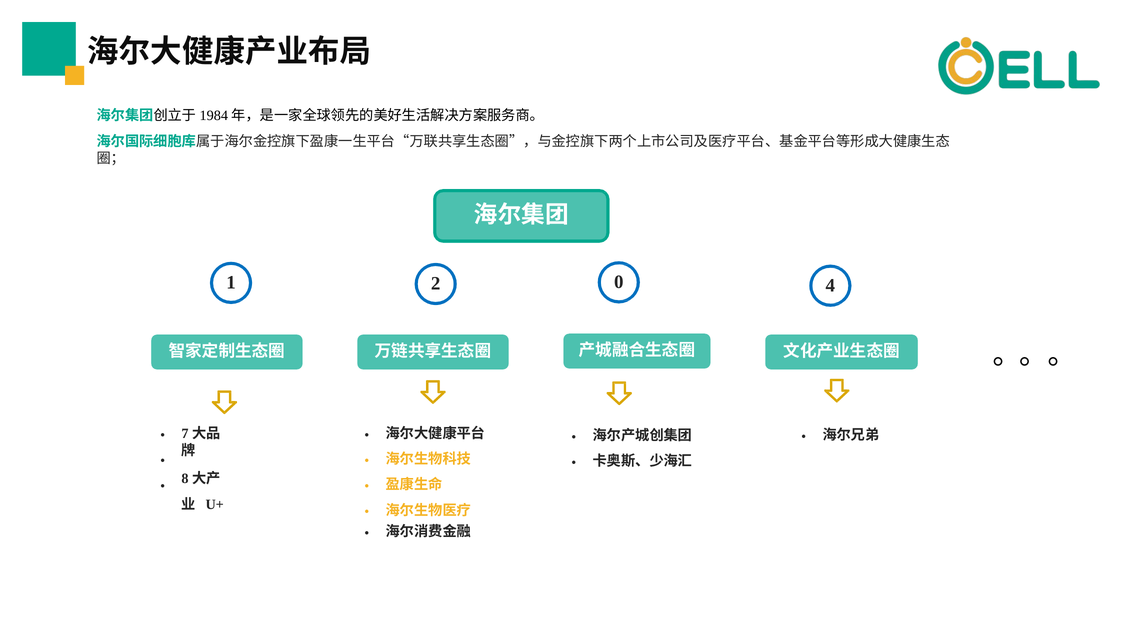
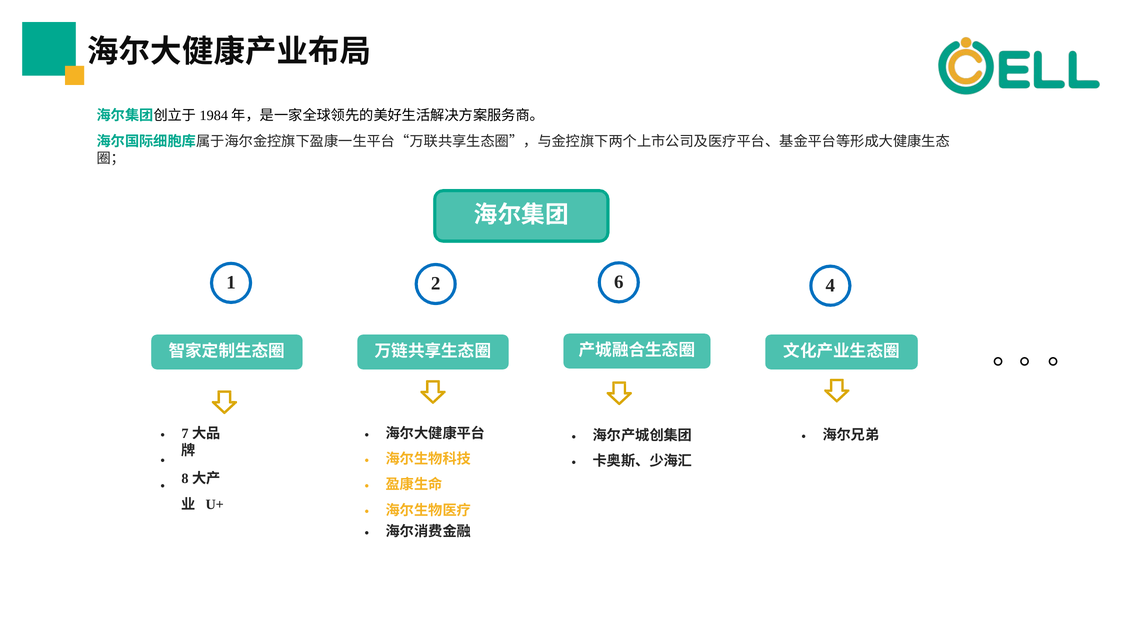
0: 0 -> 6
